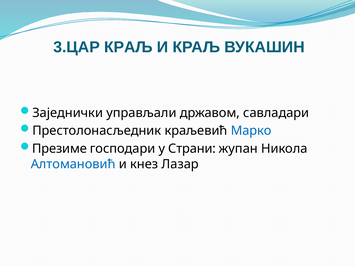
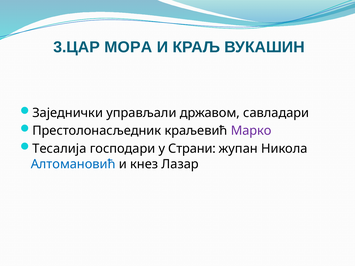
3.ЦАР КРАЉ: КРАЉ -> МОРА
Марко colour: blue -> purple
Презиме: Презиме -> Тесалија
